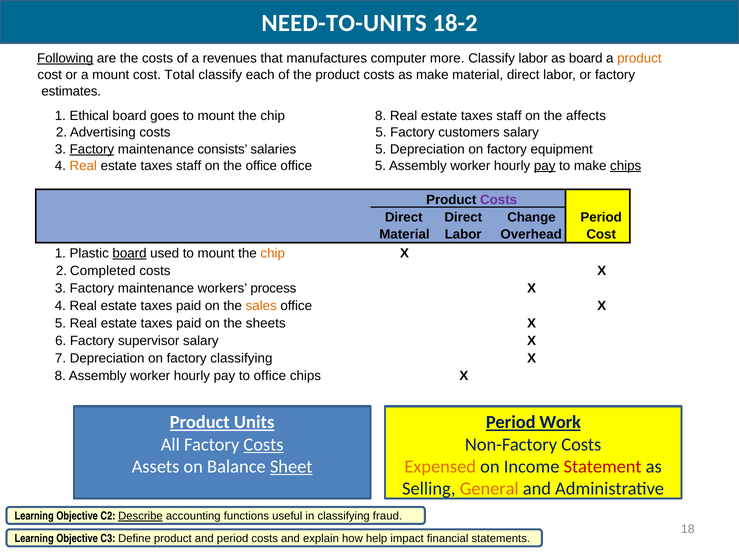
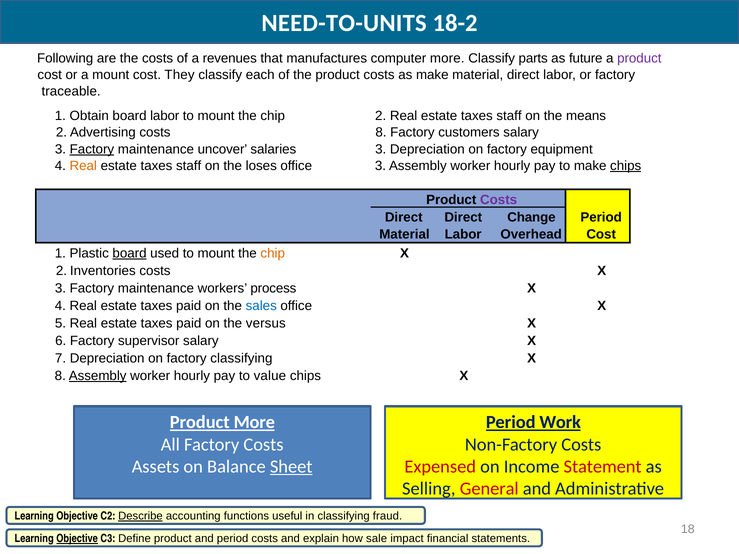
Following underline: present -> none
Classify labor: labor -> parts
as board: board -> future
product at (639, 58) colour: orange -> purple
Total: Total -> They
estimates: estimates -> traceable
Ethical: Ethical -> Obtain
board goes: goes -> labor
chip 8: 8 -> 2
affects: affects -> means
costs 5: 5 -> 8
consists: consists -> uncover
salaries 5: 5 -> 3
the office: office -> loses
office 5: 5 -> 3
pay at (545, 166) underline: present -> none
Completed: Completed -> Inventories
sales colour: orange -> blue
sheets: sheets -> versus
Assembly at (98, 376) underline: none -> present
to office: office -> value
Product Units: Units -> More
Costs at (264, 445) underline: present -> none
Expensed colour: orange -> red
General colour: orange -> red
Objective at (77, 539) underline: none -> present
help: help -> sale
